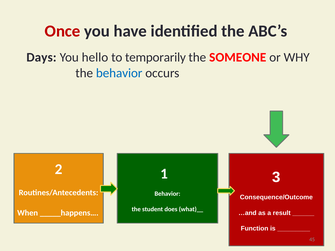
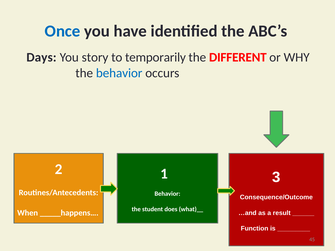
Once colour: red -> blue
hello: hello -> story
SOMEONE: SOMEONE -> DIFFERENT
